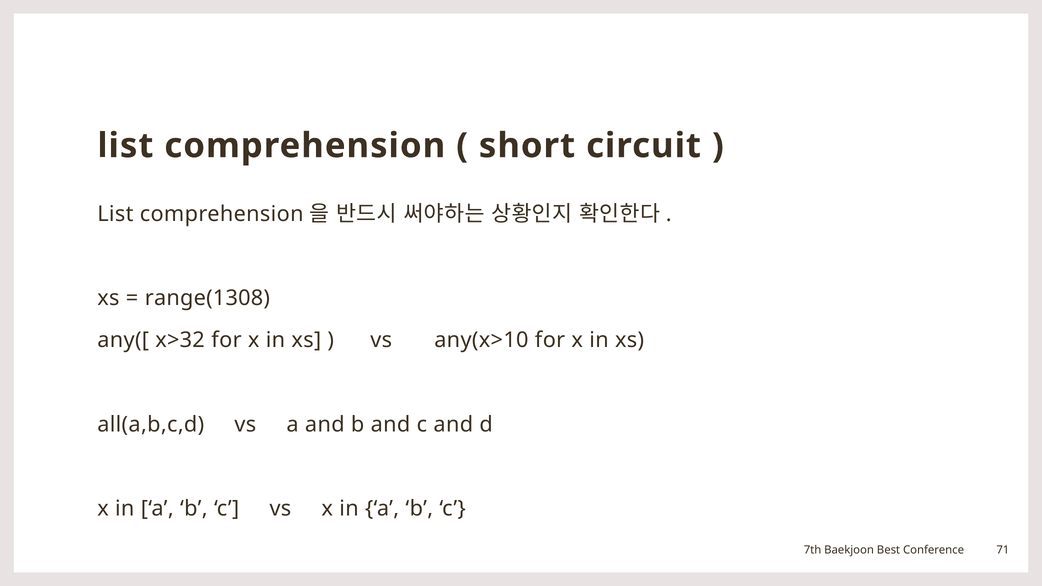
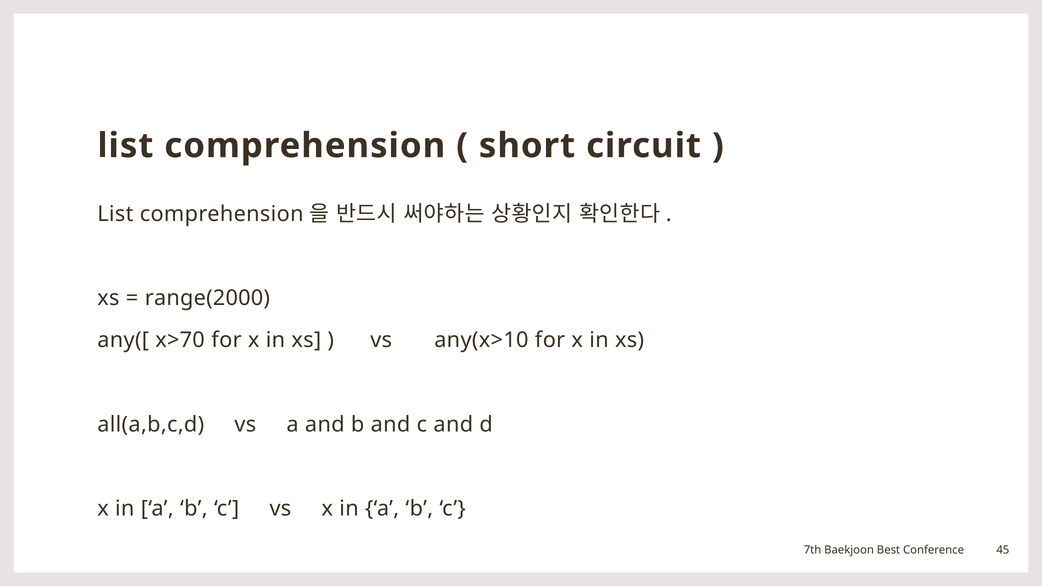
range(1308: range(1308 -> range(2000
x>32: x>32 -> x>70
71: 71 -> 45
